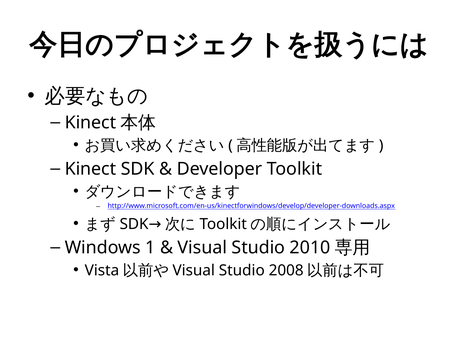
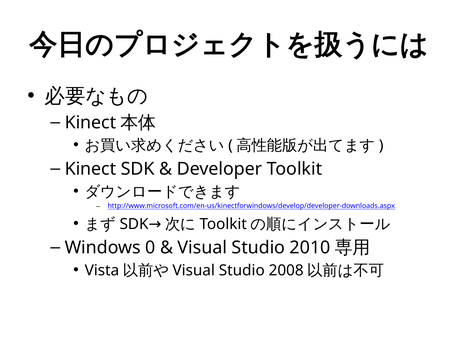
1: 1 -> 0
